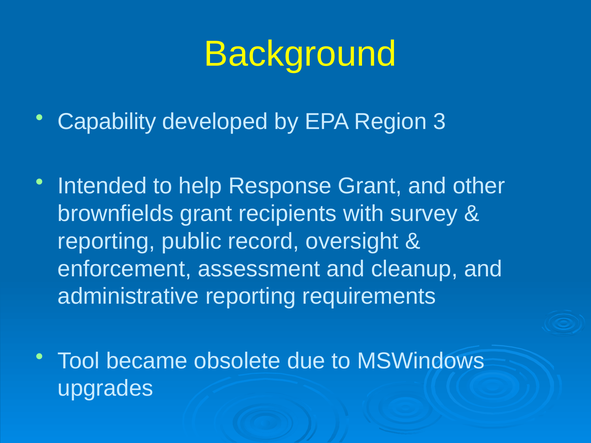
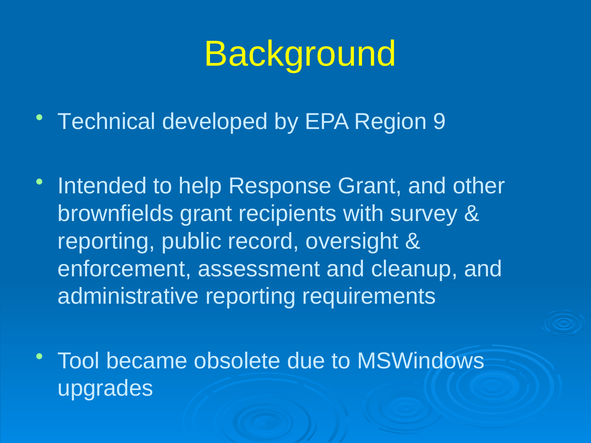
Capability: Capability -> Technical
3: 3 -> 9
